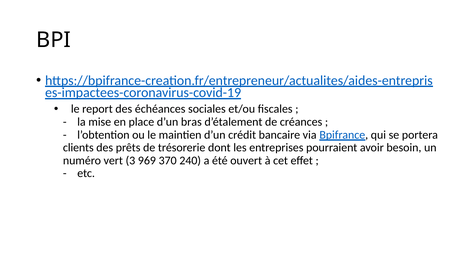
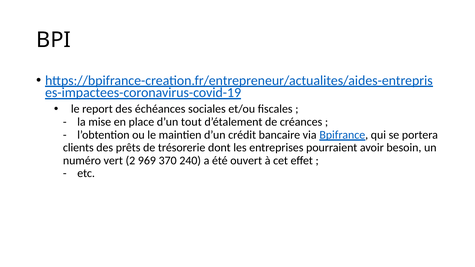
bras: bras -> tout
3: 3 -> 2
